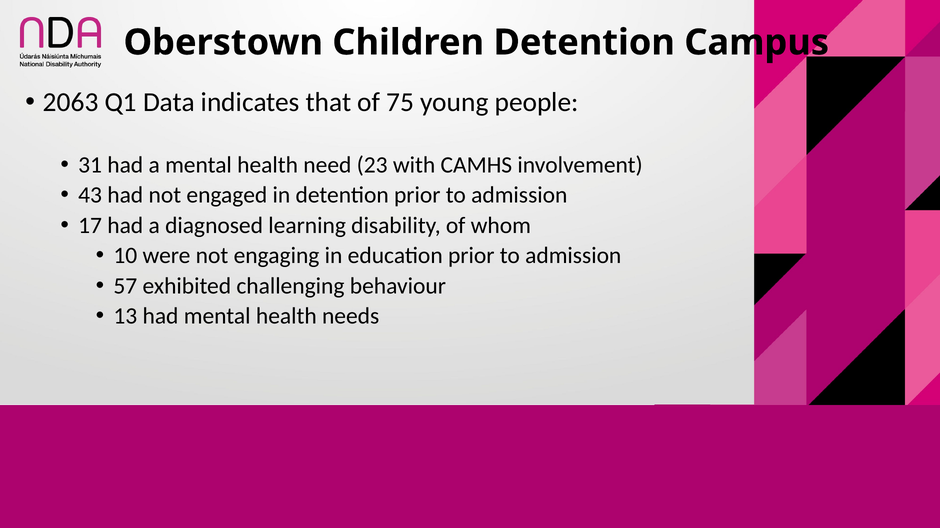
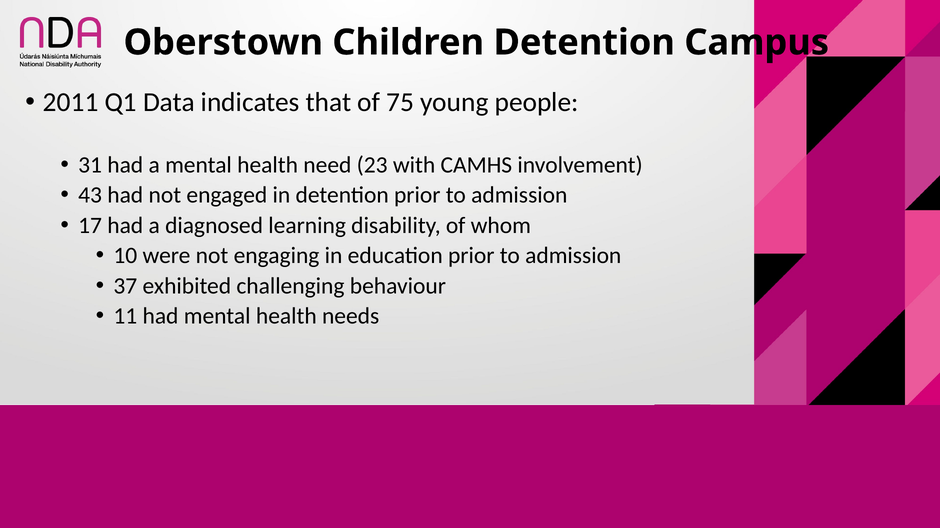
2063: 2063 -> 2011
57: 57 -> 37
13: 13 -> 11
